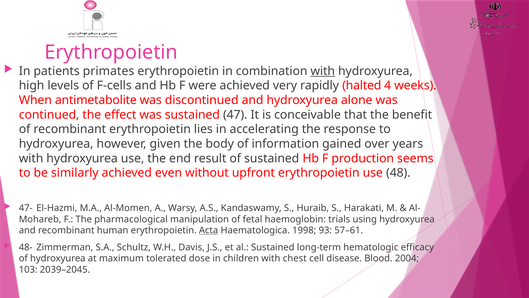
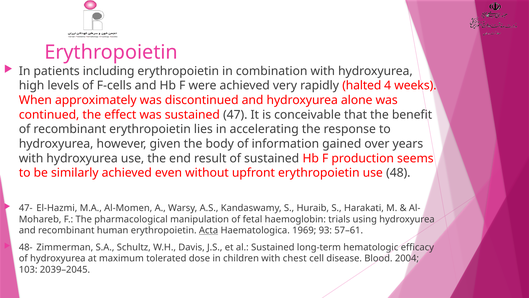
primates: primates -> including
with at (323, 71) underline: present -> none
antimetabolite: antimetabolite -> approximately
1998: 1998 -> 1969
